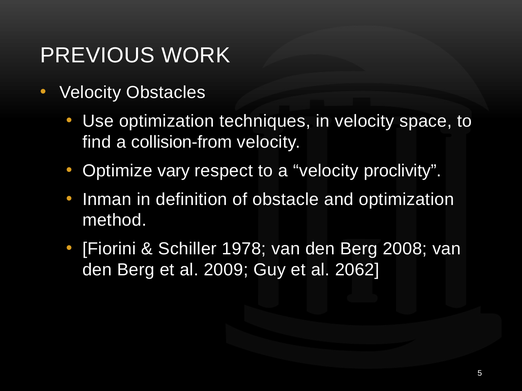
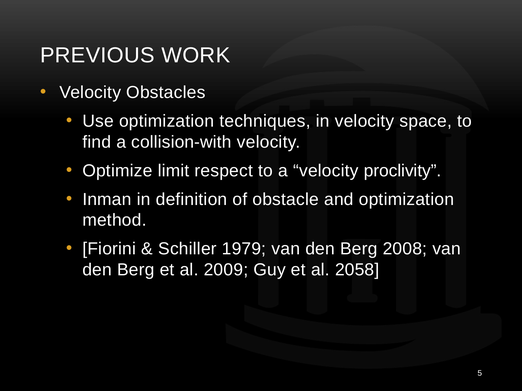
collision-from: collision-from -> collision-with
vary: vary -> limit
1978: 1978 -> 1979
2062: 2062 -> 2058
